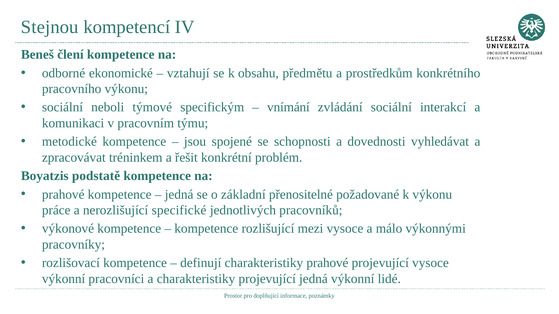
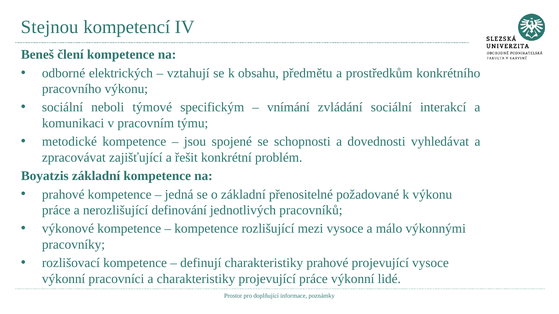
ekonomické: ekonomické -> elektrických
tréninkem: tréninkem -> zajišťující
Boyatzis podstatě: podstatě -> základní
specifické: specifické -> definování
projevující jedná: jedná -> práce
